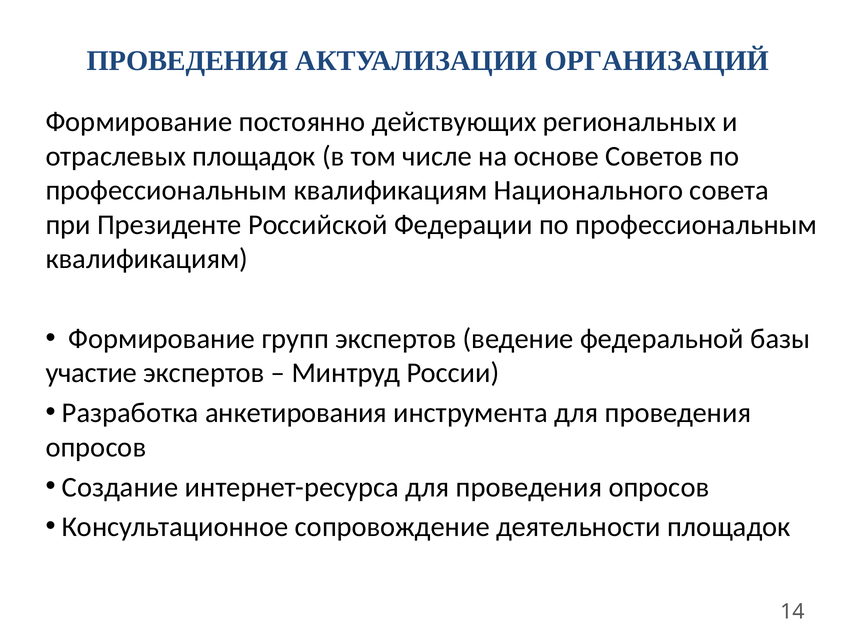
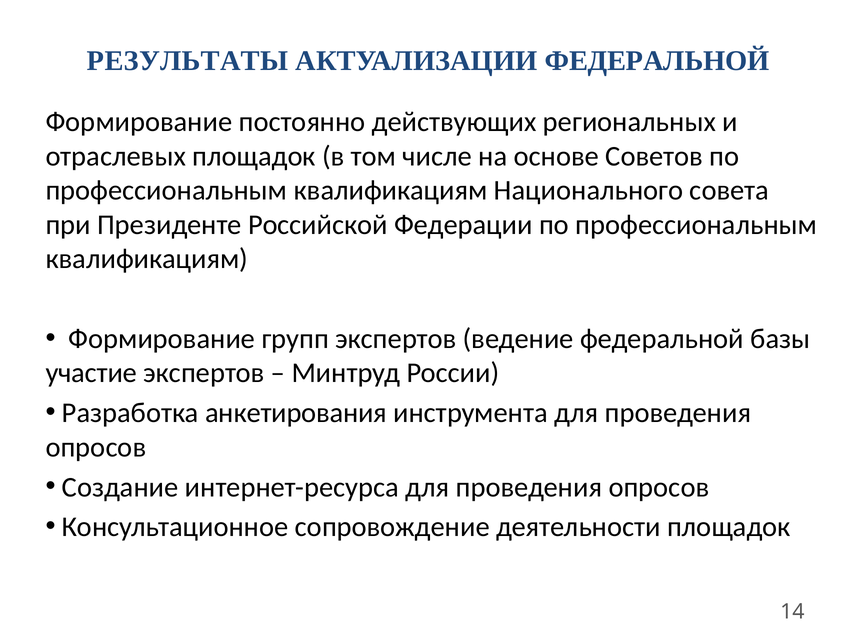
ПРОВЕДЕНИЯ at (188, 61): ПРОВЕДЕНИЯ -> РЕЗУЛЬТАТЫ
АКТУАЛИЗАЦИИ ОРГАНИЗАЦИЙ: ОРГАНИЗАЦИЙ -> ФЕДЕРАЛЬНОЙ
